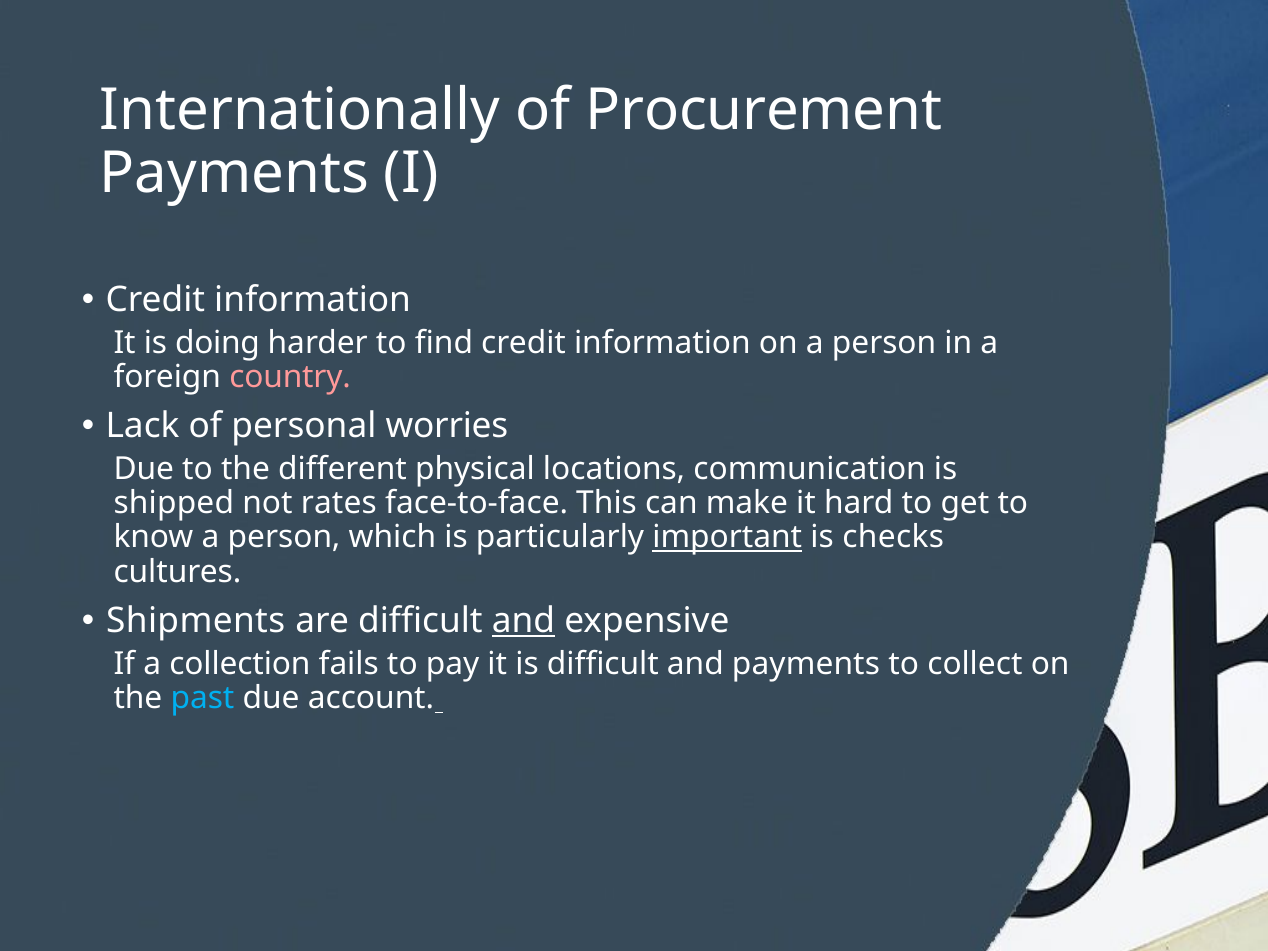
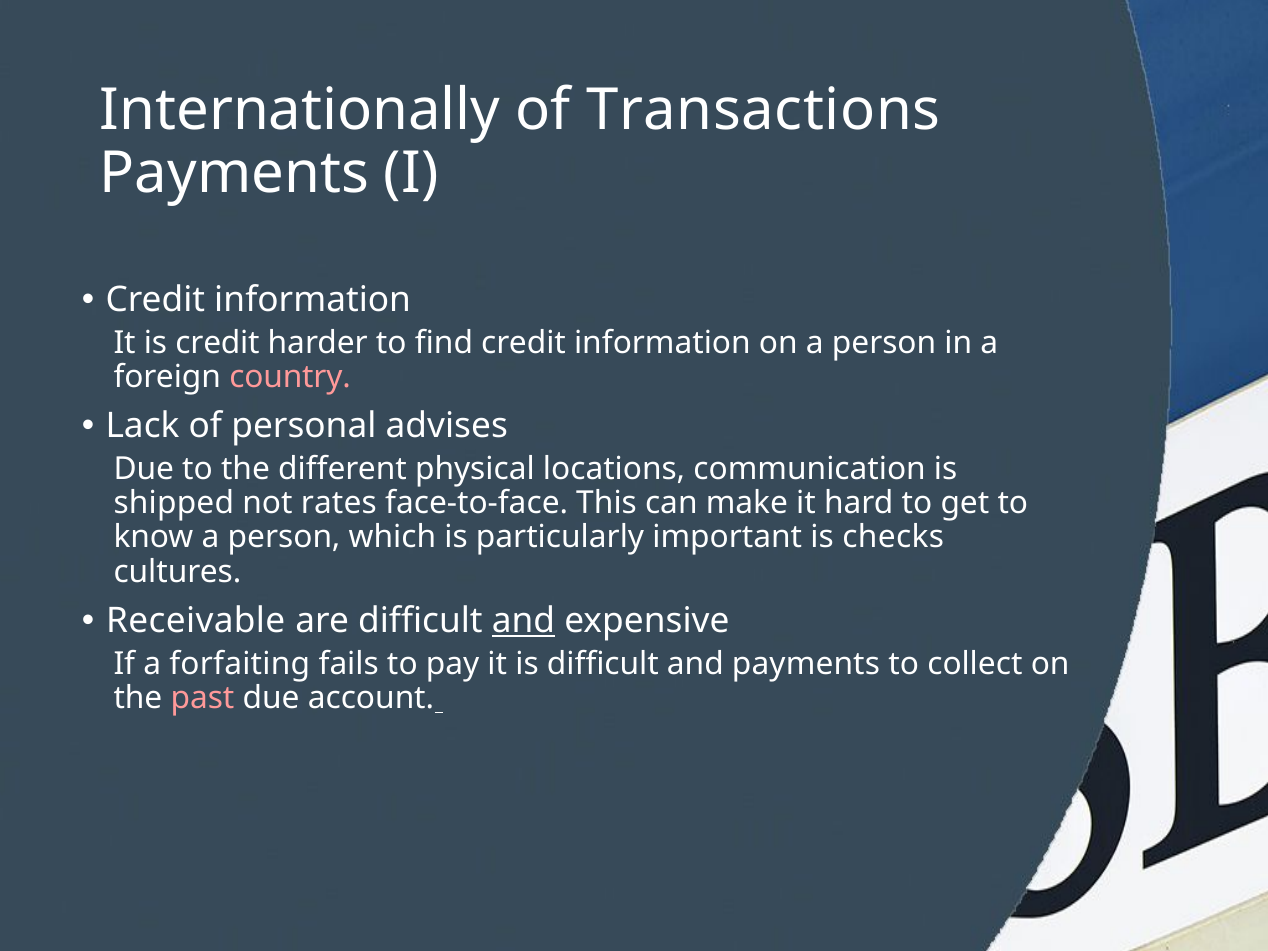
Procurement: Procurement -> Transactions
is doing: doing -> credit
worries: worries -> advises
important underline: present -> none
Shipments: Shipments -> Receivable
collection: collection -> forfaiting
past colour: light blue -> pink
